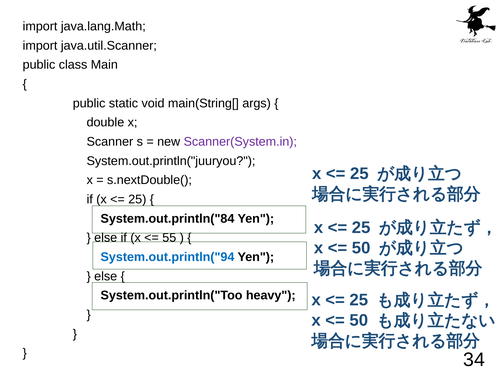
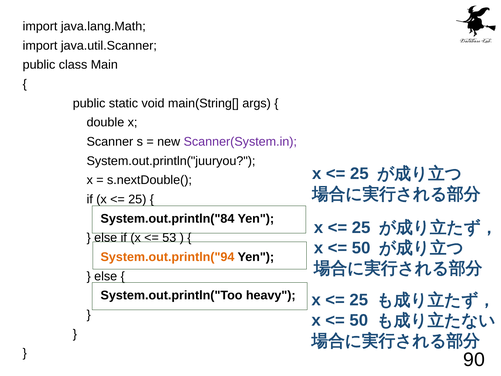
55: 55 -> 53
System.out.println("94 colour: blue -> orange
34: 34 -> 90
